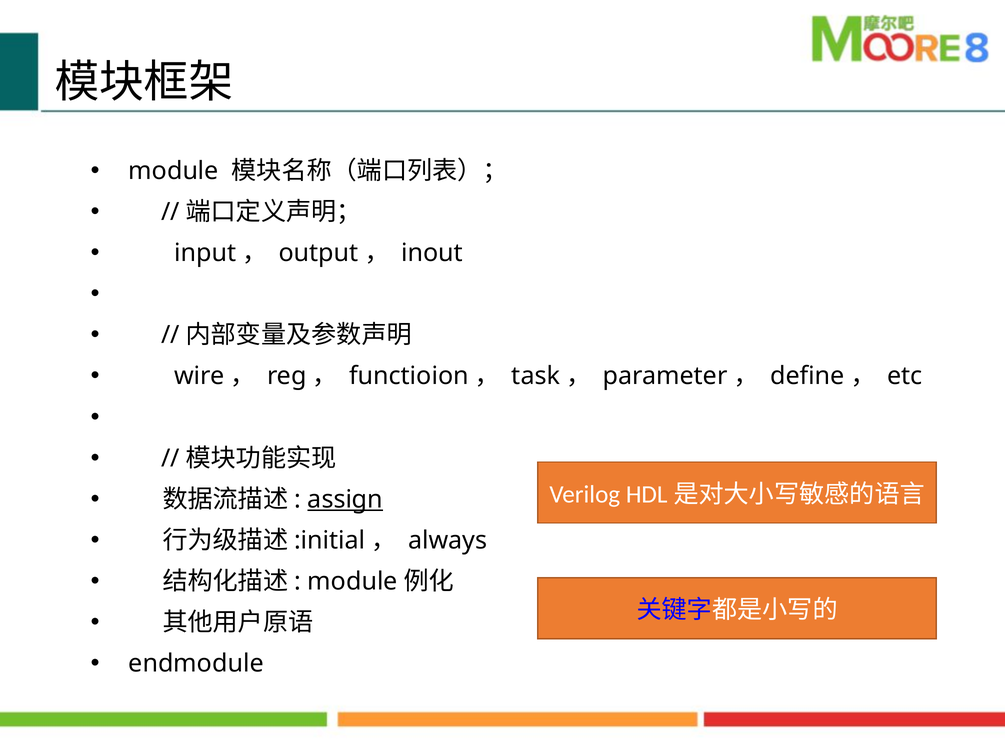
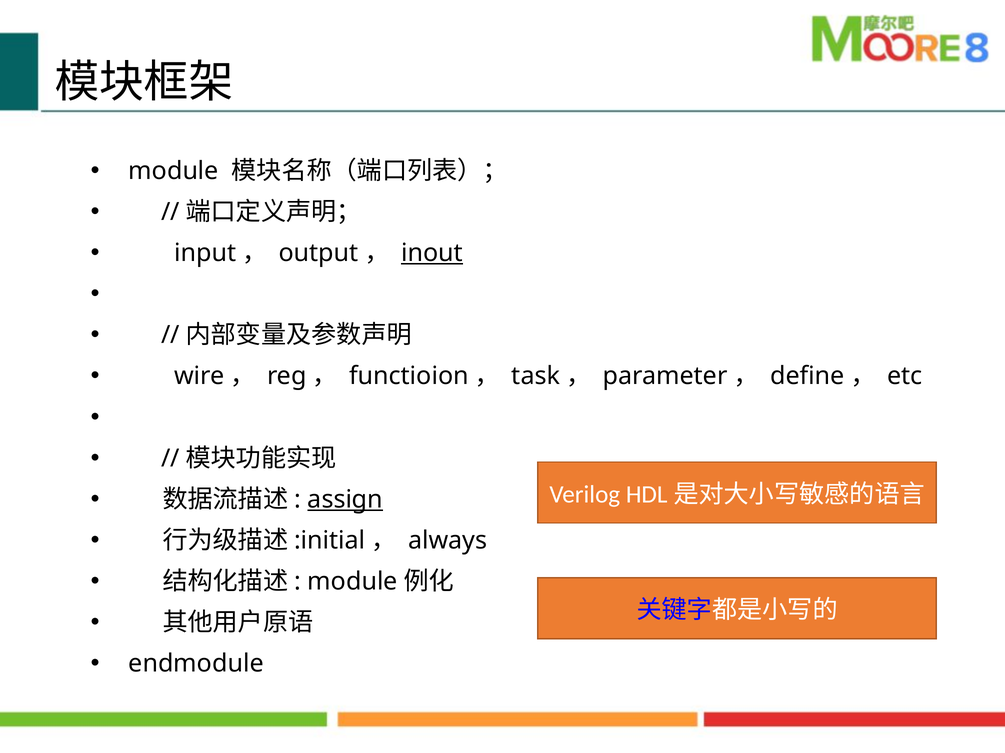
inout underline: none -> present
